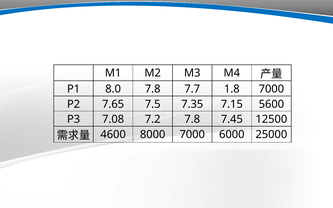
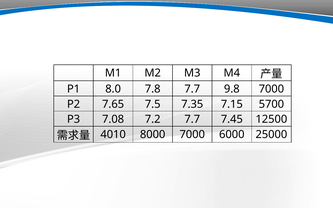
1.8: 1.8 -> 9.8
5600: 5600 -> 5700
7.2 7.8: 7.8 -> 7.7
4600: 4600 -> 4010
